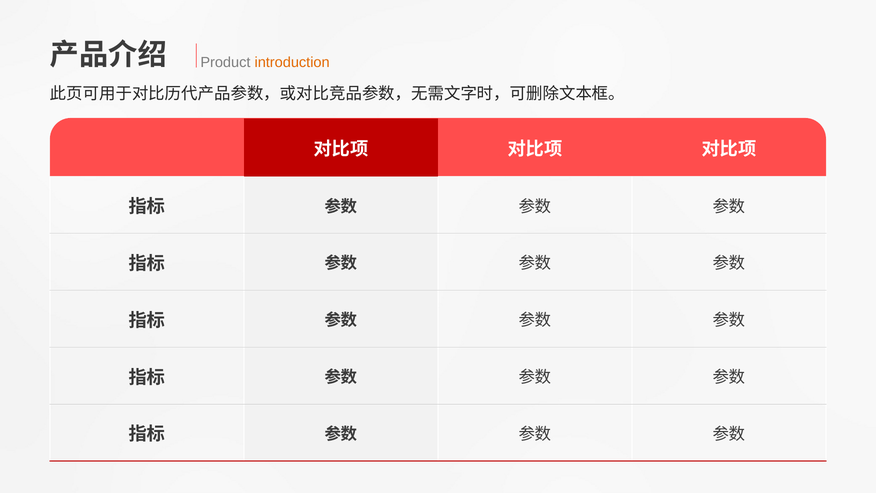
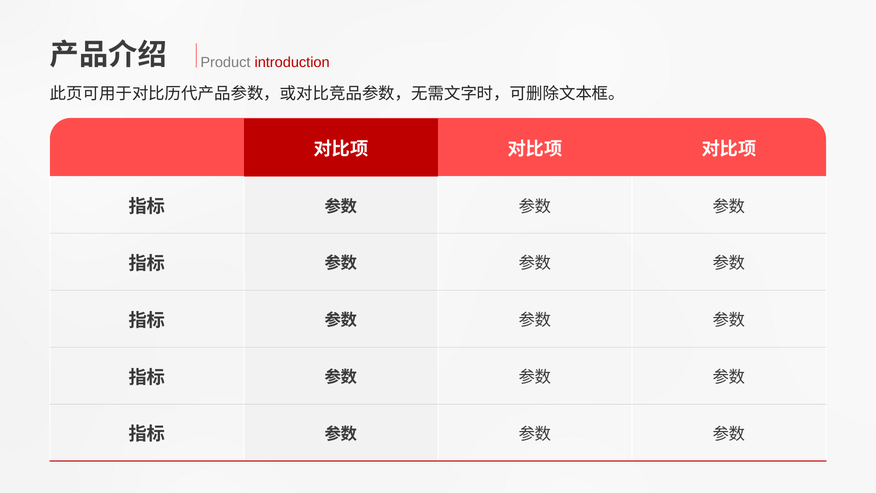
introduction colour: orange -> red
